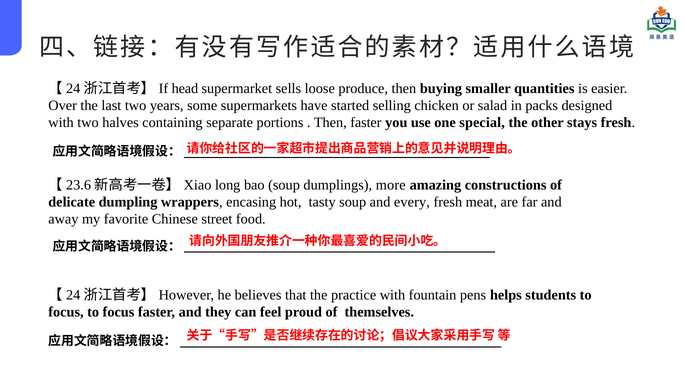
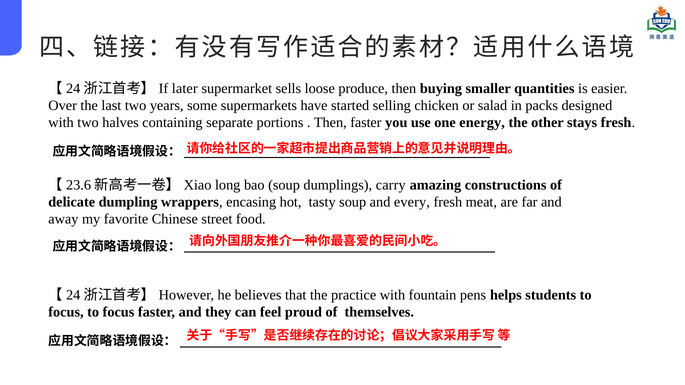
head: head -> later
special: special -> energy
more: more -> carry
